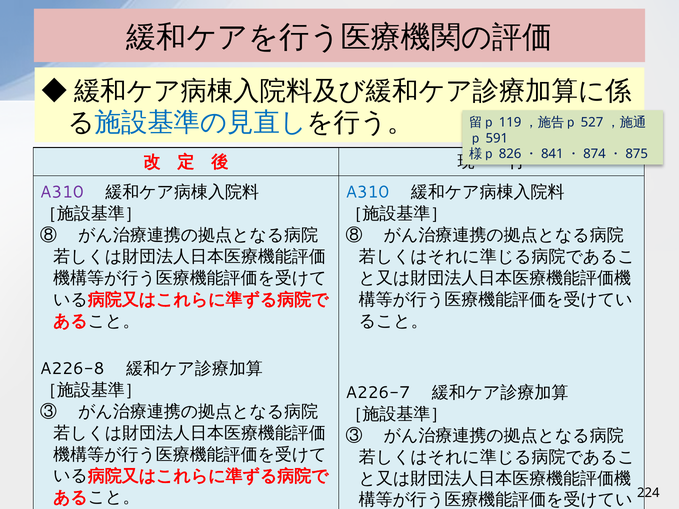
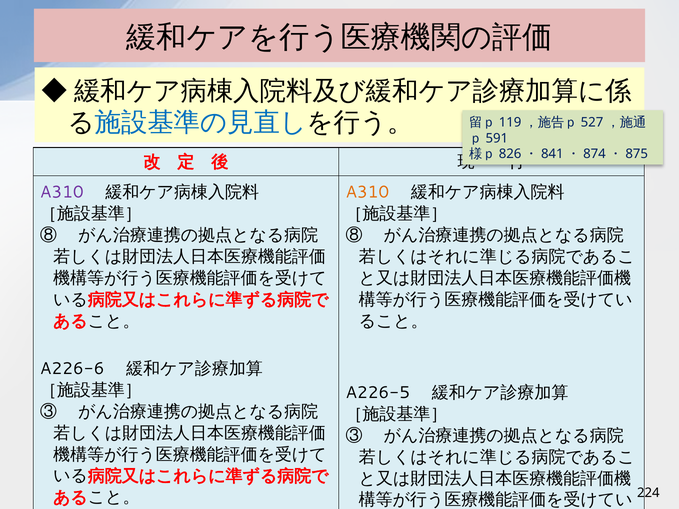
A310 at (367, 192) colour: blue -> orange
A226-8: A226-8 -> A226-6
A226-7: A226-7 -> A226-5
